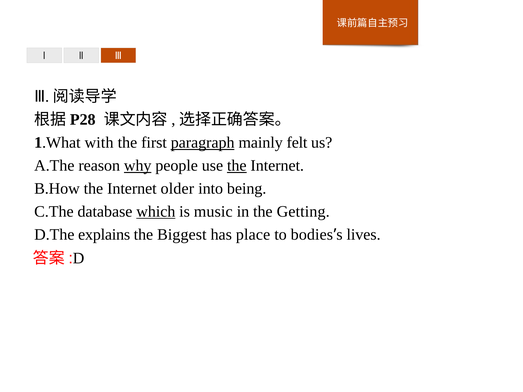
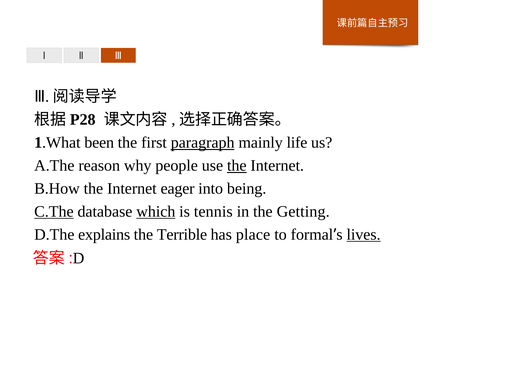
with: with -> been
felt: felt -> life
why underline: present -> none
older: older -> eager
C.The underline: none -> present
music: music -> tennis
Biggest: Biggest -> Terrible
bodies: bodies -> formal
lives underline: none -> present
